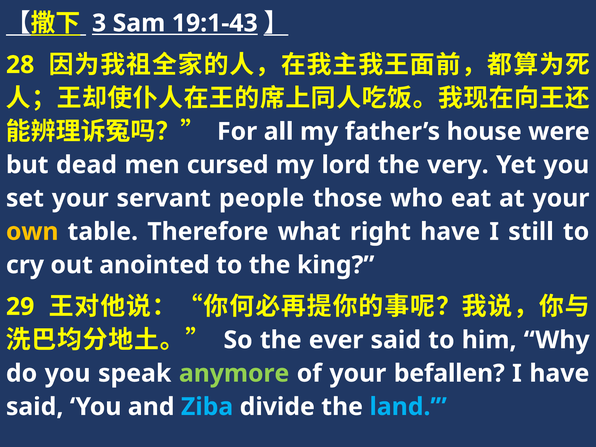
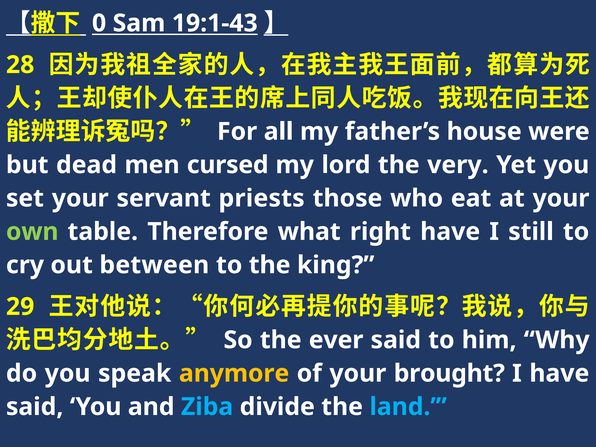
3: 3 -> 0
people: people -> priests
own colour: yellow -> light green
anointed: anointed -> between
anymore colour: light green -> yellow
befallen: befallen -> brought
